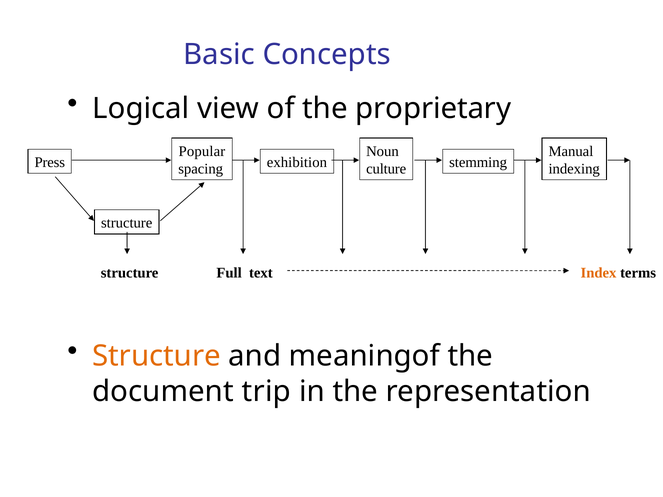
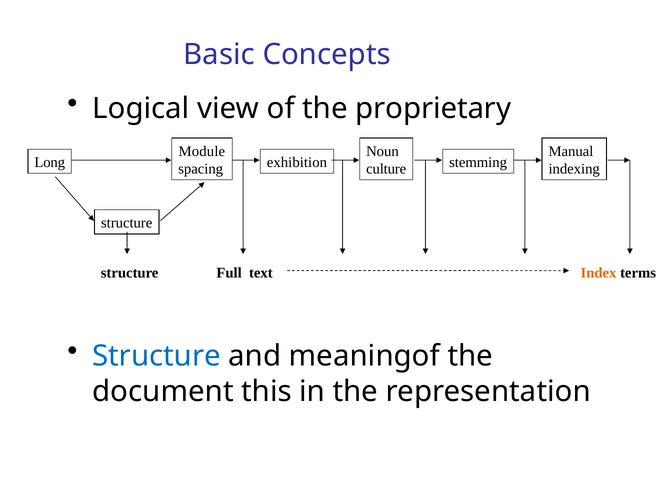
Popular: Popular -> Module
Press: Press -> Long
Structure at (157, 356) colour: orange -> blue
trip: trip -> this
